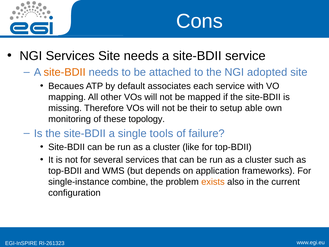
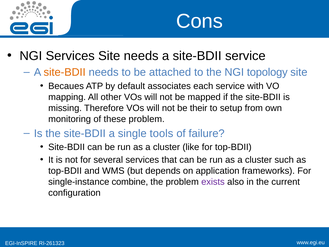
adopted: adopted -> topology
able: able -> from
these topology: topology -> problem
exists colour: orange -> purple
